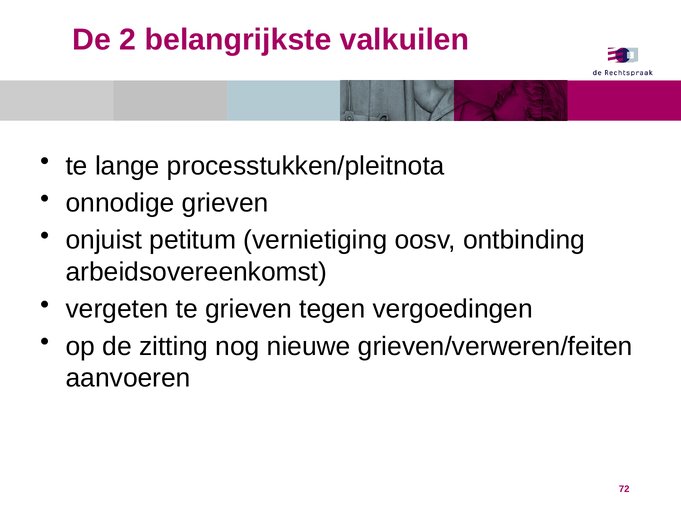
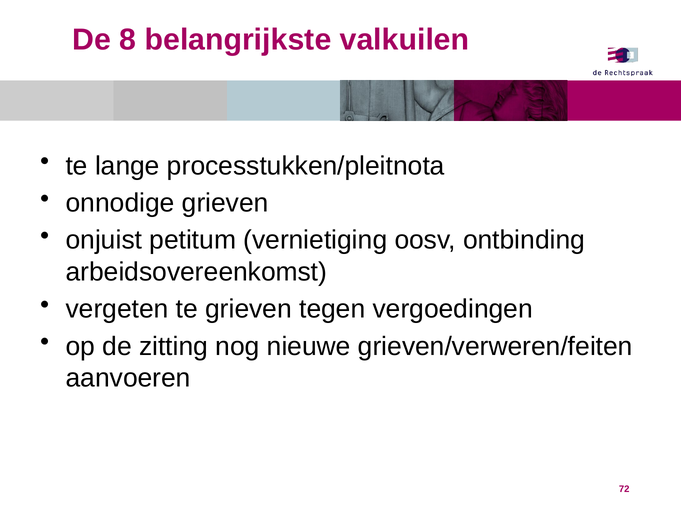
2: 2 -> 8
